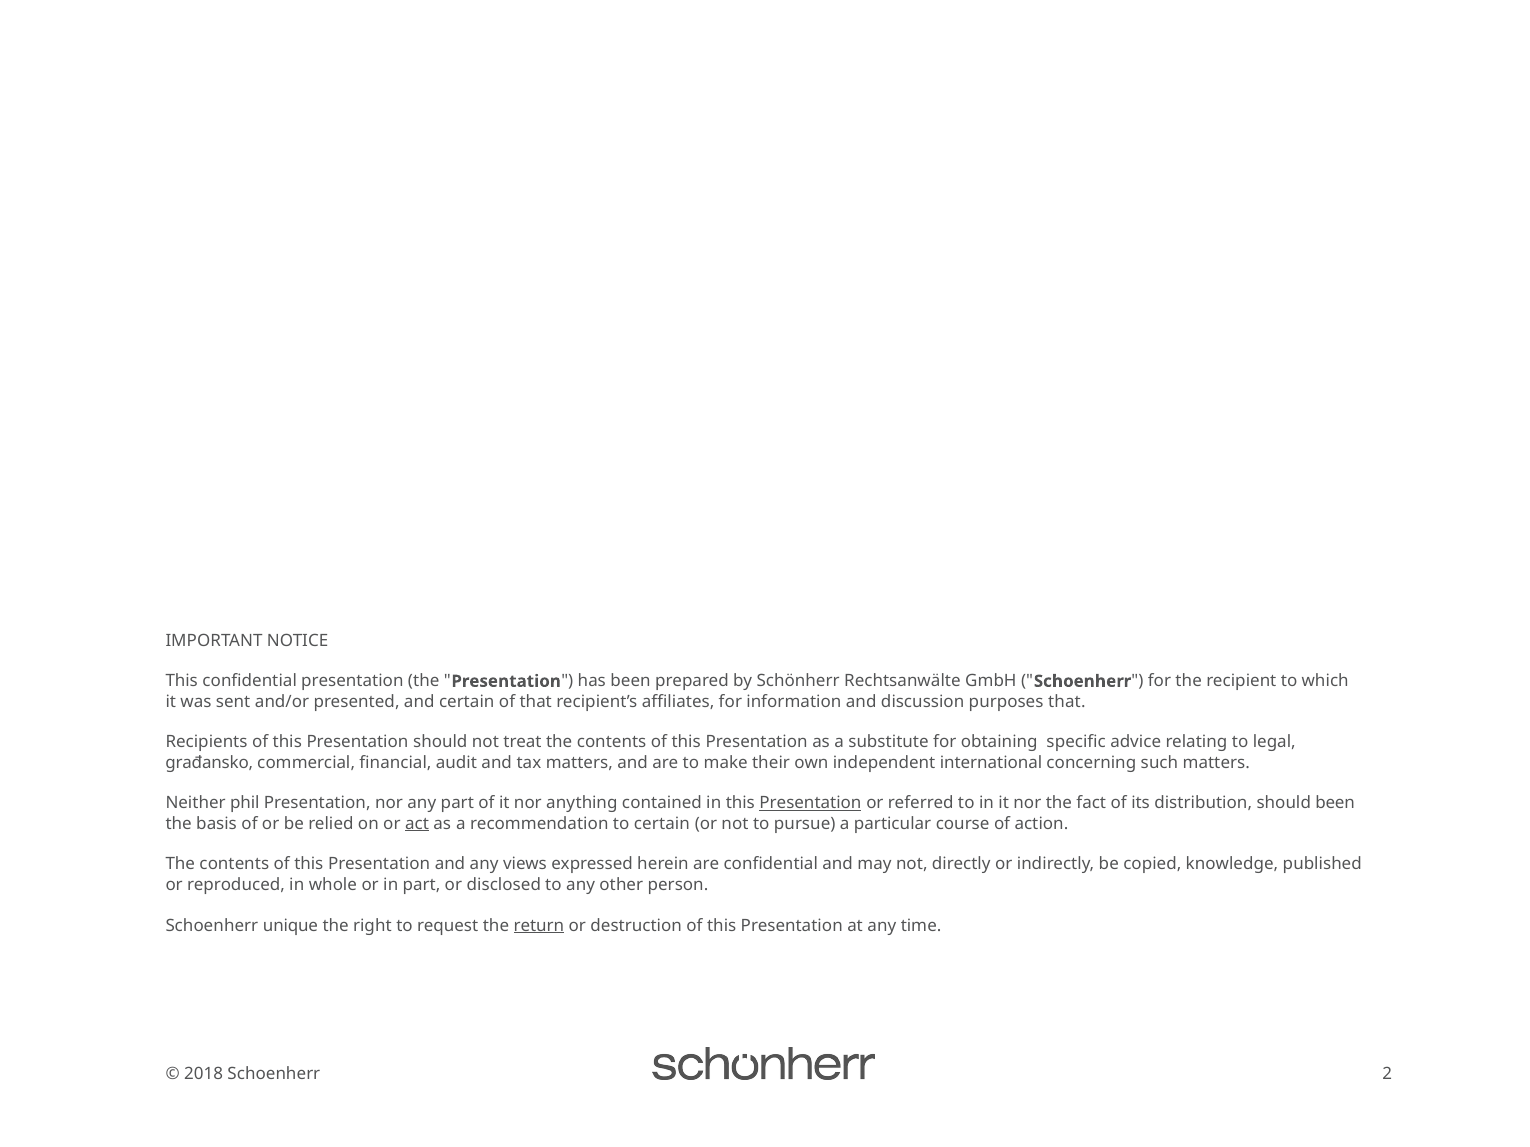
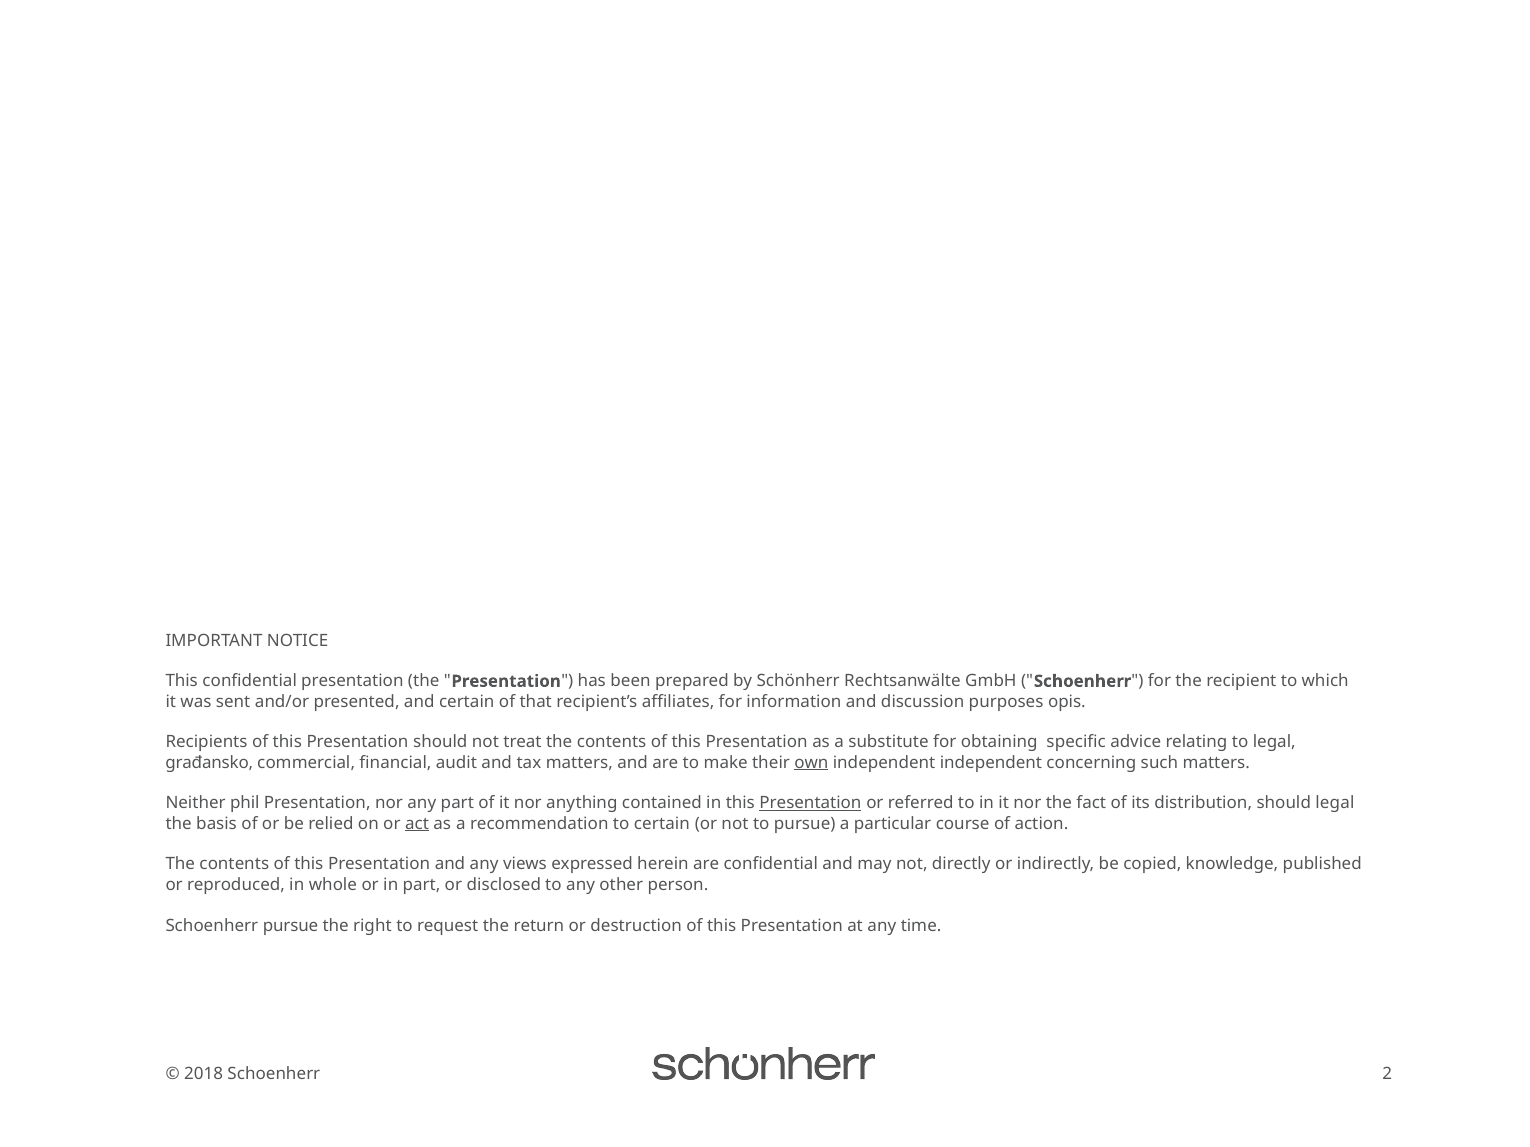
purposes that: that -> opis
own underline: none -> present
independent international: international -> independent
should been: been -> legal
Schoenherr unique: unique -> pursue
return underline: present -> none
